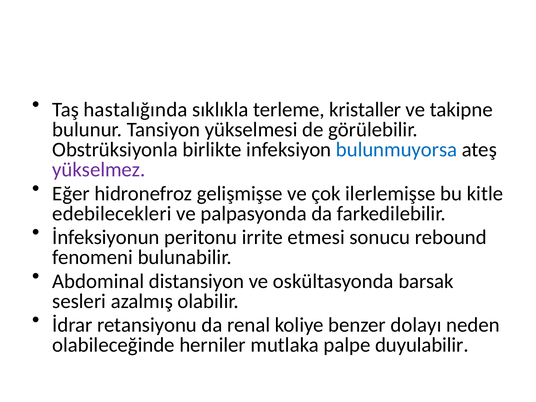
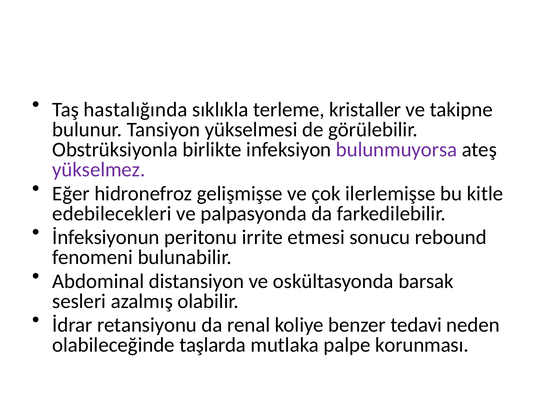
bulunmuyorsa colour: blue -> purple
dolayı: dolayı -> tedavi
herniler: herniler -> taşlarda
duyulabilir: duyulabilir -> korunması
